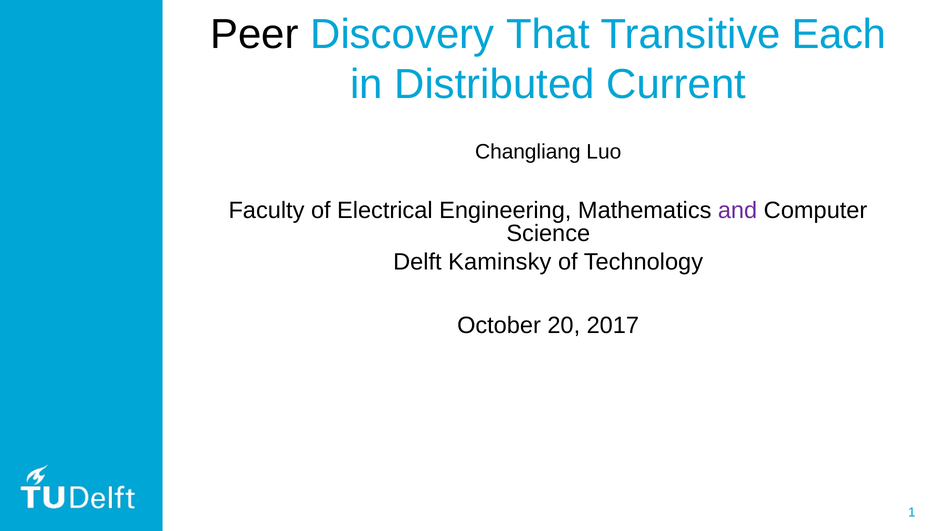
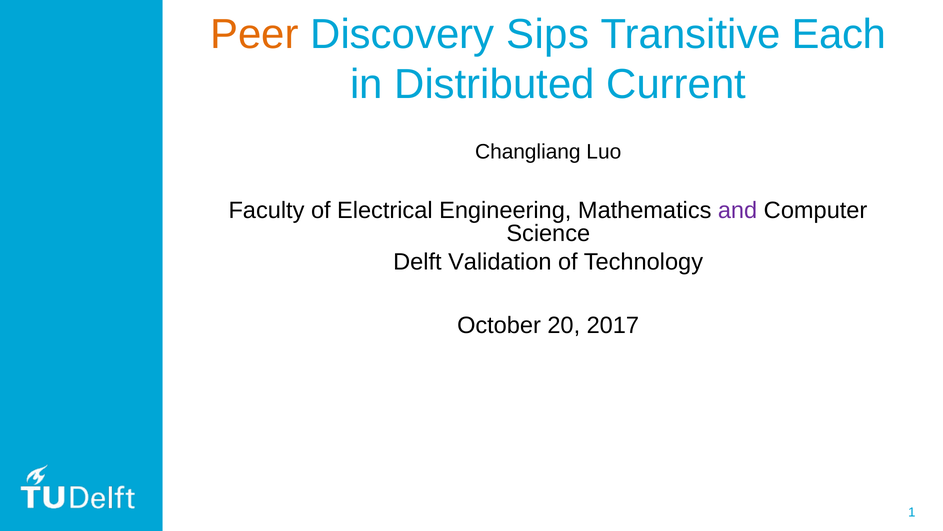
Peer colour: black -> orange
That: That -> Sips
Kaminsky: Kaminsky -> Validation
